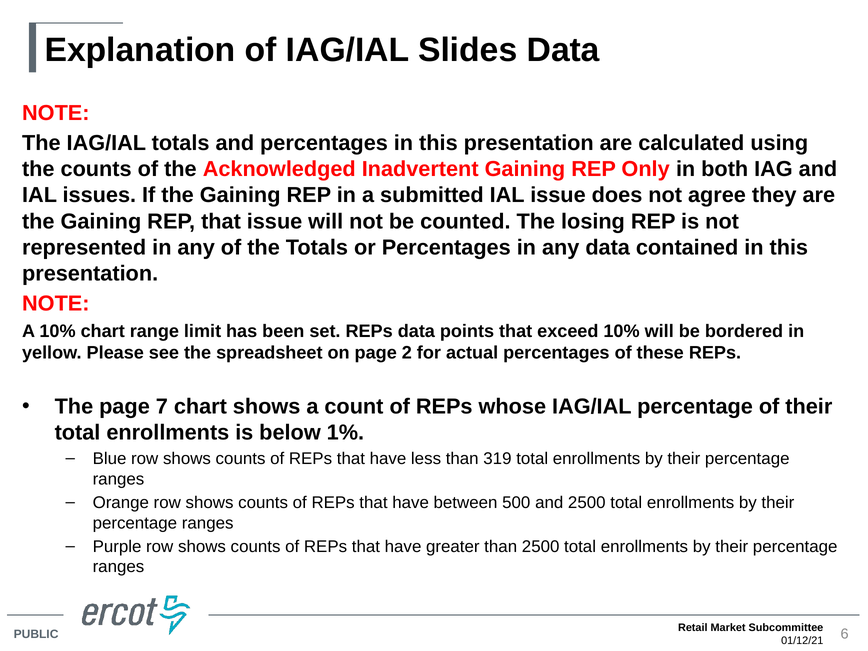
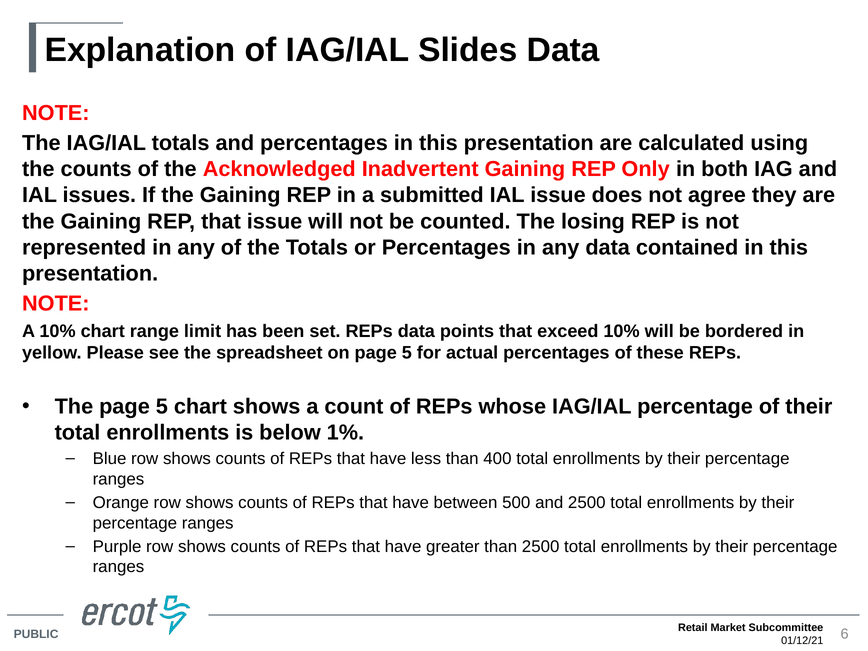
on page 2: 2 -> 5
The page 7: 7 -> 5
319: 319 -> 400
